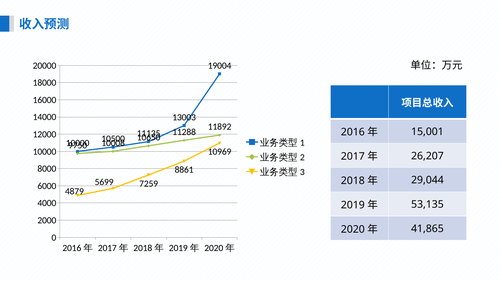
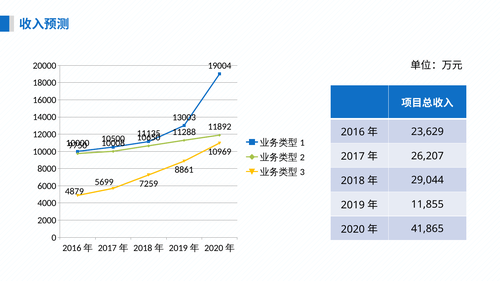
15,001: 15,001 -> 23,629
53,135: 53,135 -> 11,855
